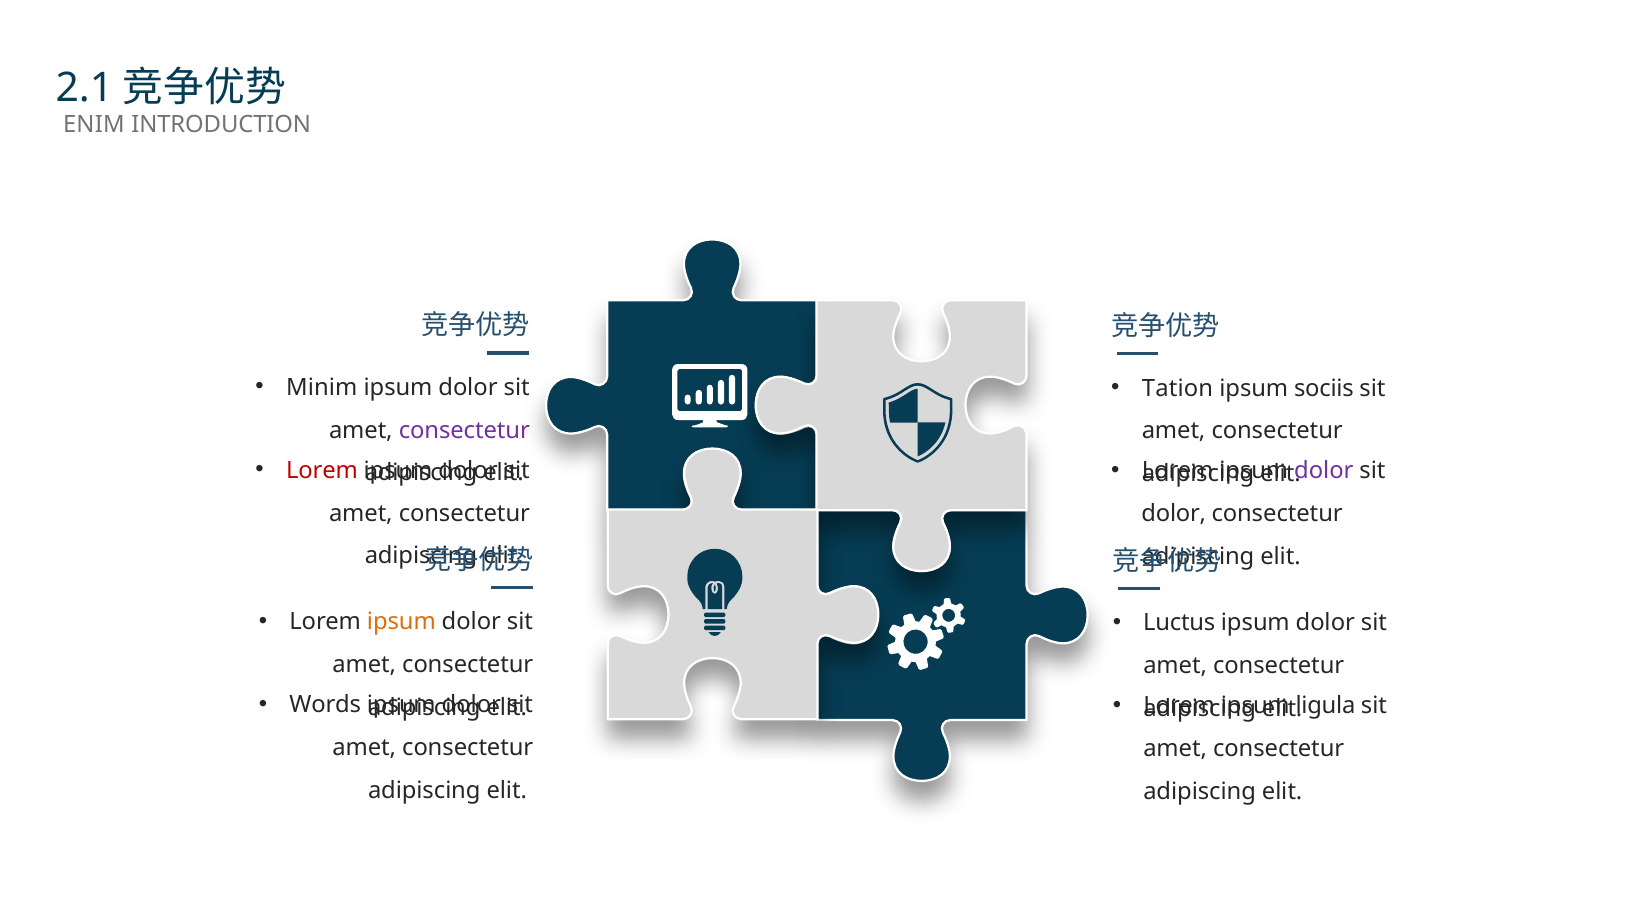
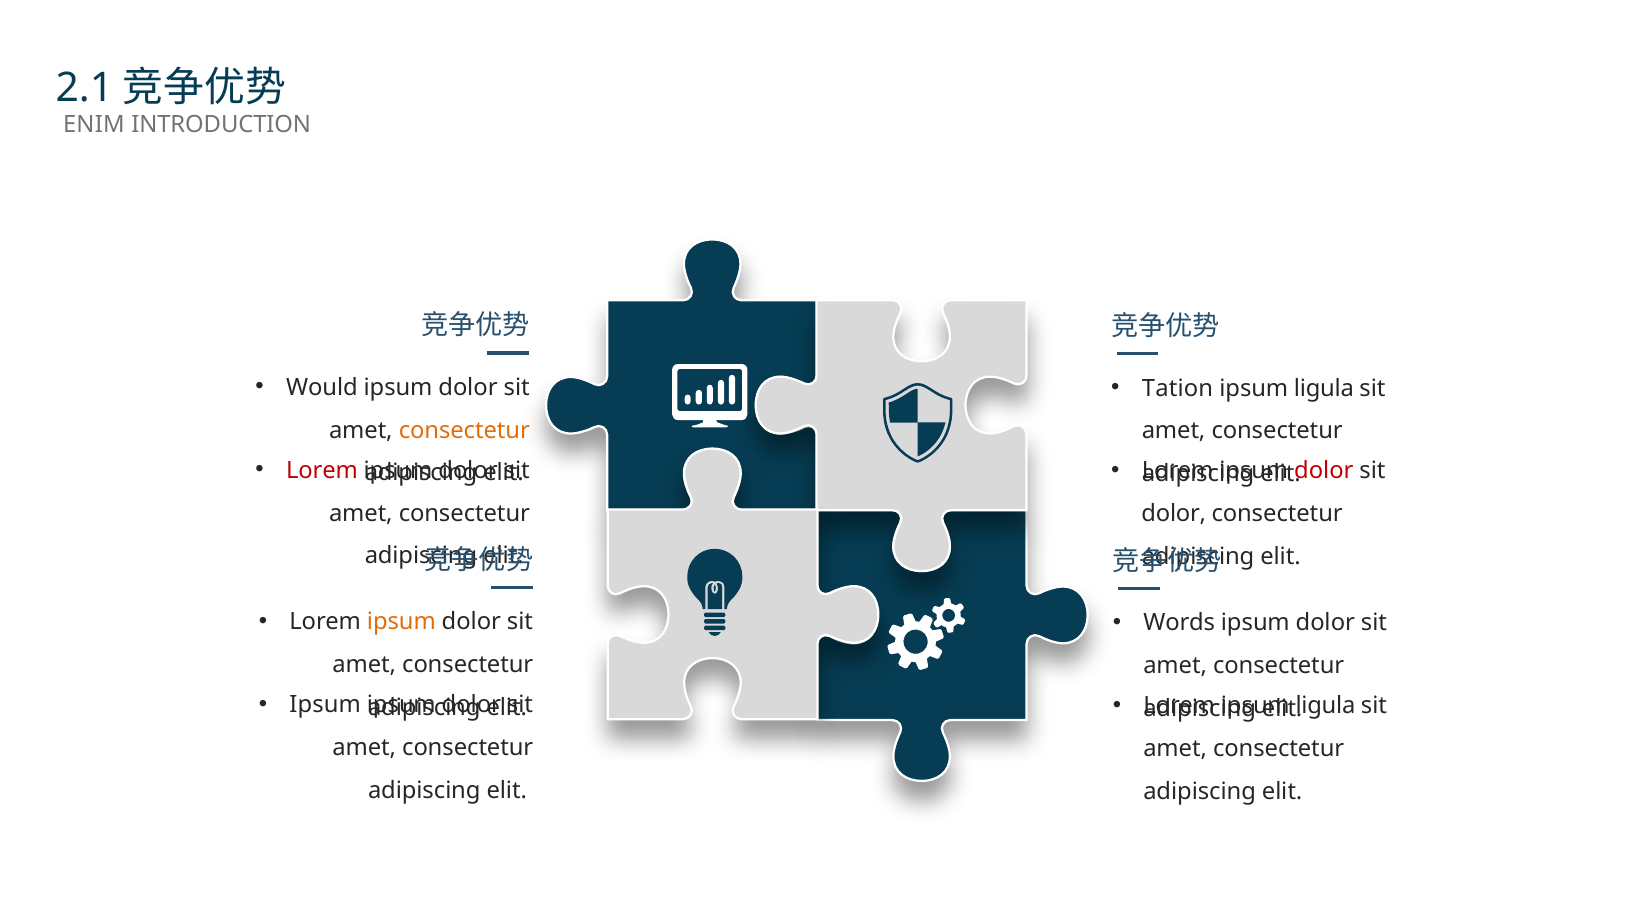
Minim: Minim -> Would
sociis at (1324, 388): sociis -> ligula
consectetur at (464, 430) colour: purple -> orange
dolor at (1324, 471) colour: purple -> red
Luctus: Luctus -> Words
Words at (325, 705): Words -> Ipsum
